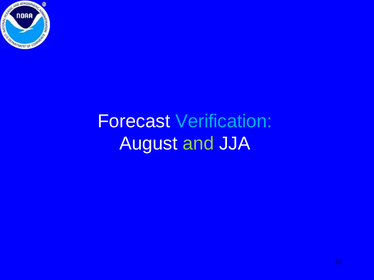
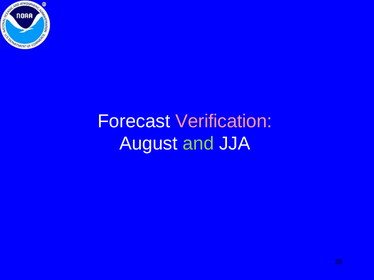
Verification colour: light blue -> pink
